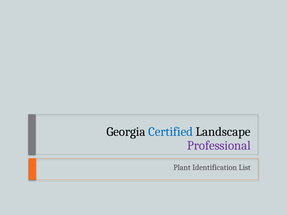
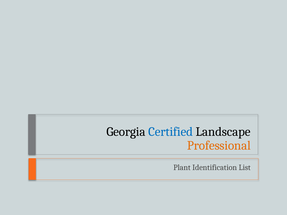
Professional colour: purple -> orange
